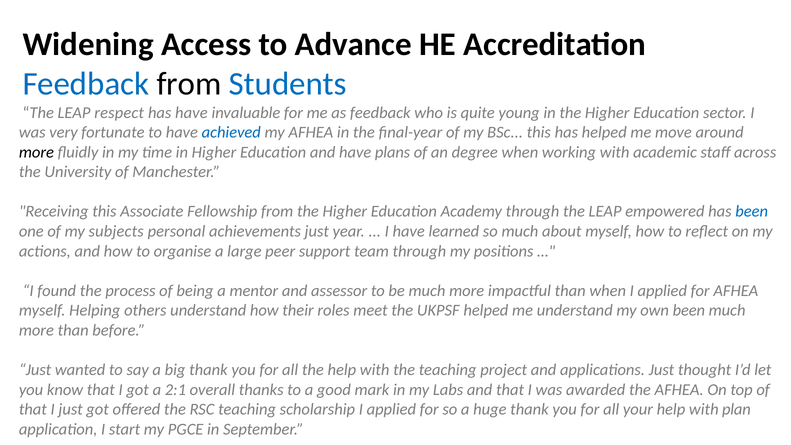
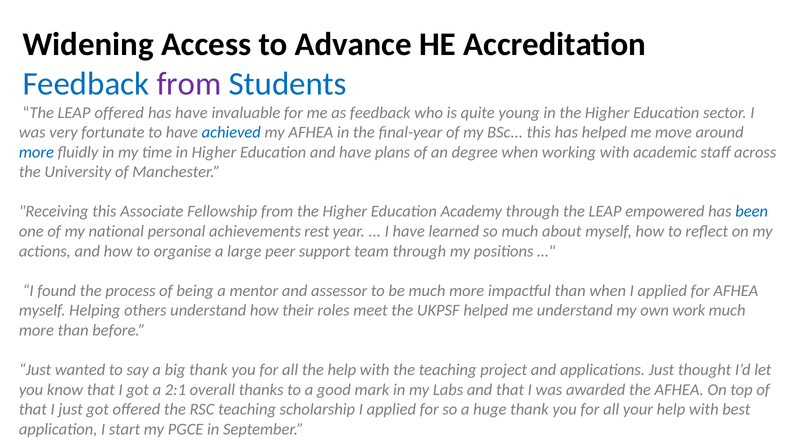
from at (189, 84) colour: black -> purple
LEAP respect: respect -> offered
more at (36, 152) colour: black -> blue
subjects: subjects -> national
achievements just: just -> rest
own been: been -> work
plan: plan -> best
